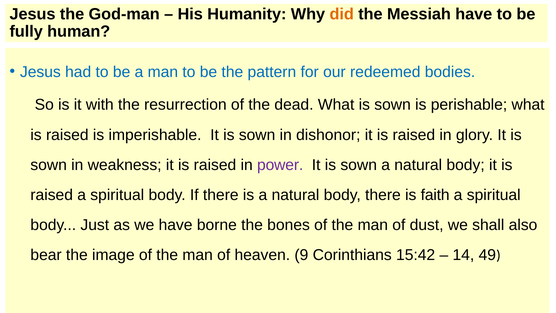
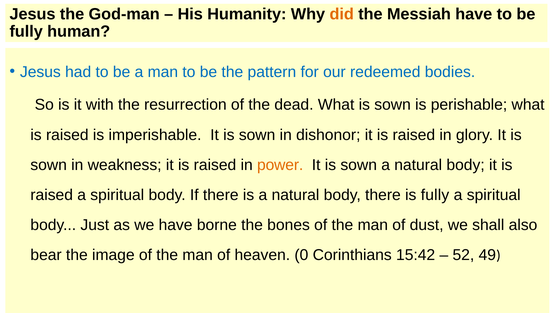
power colour: purple -> orange
is faith: faith -> fully
9: 9 -> 0
14: 14 -> 52
